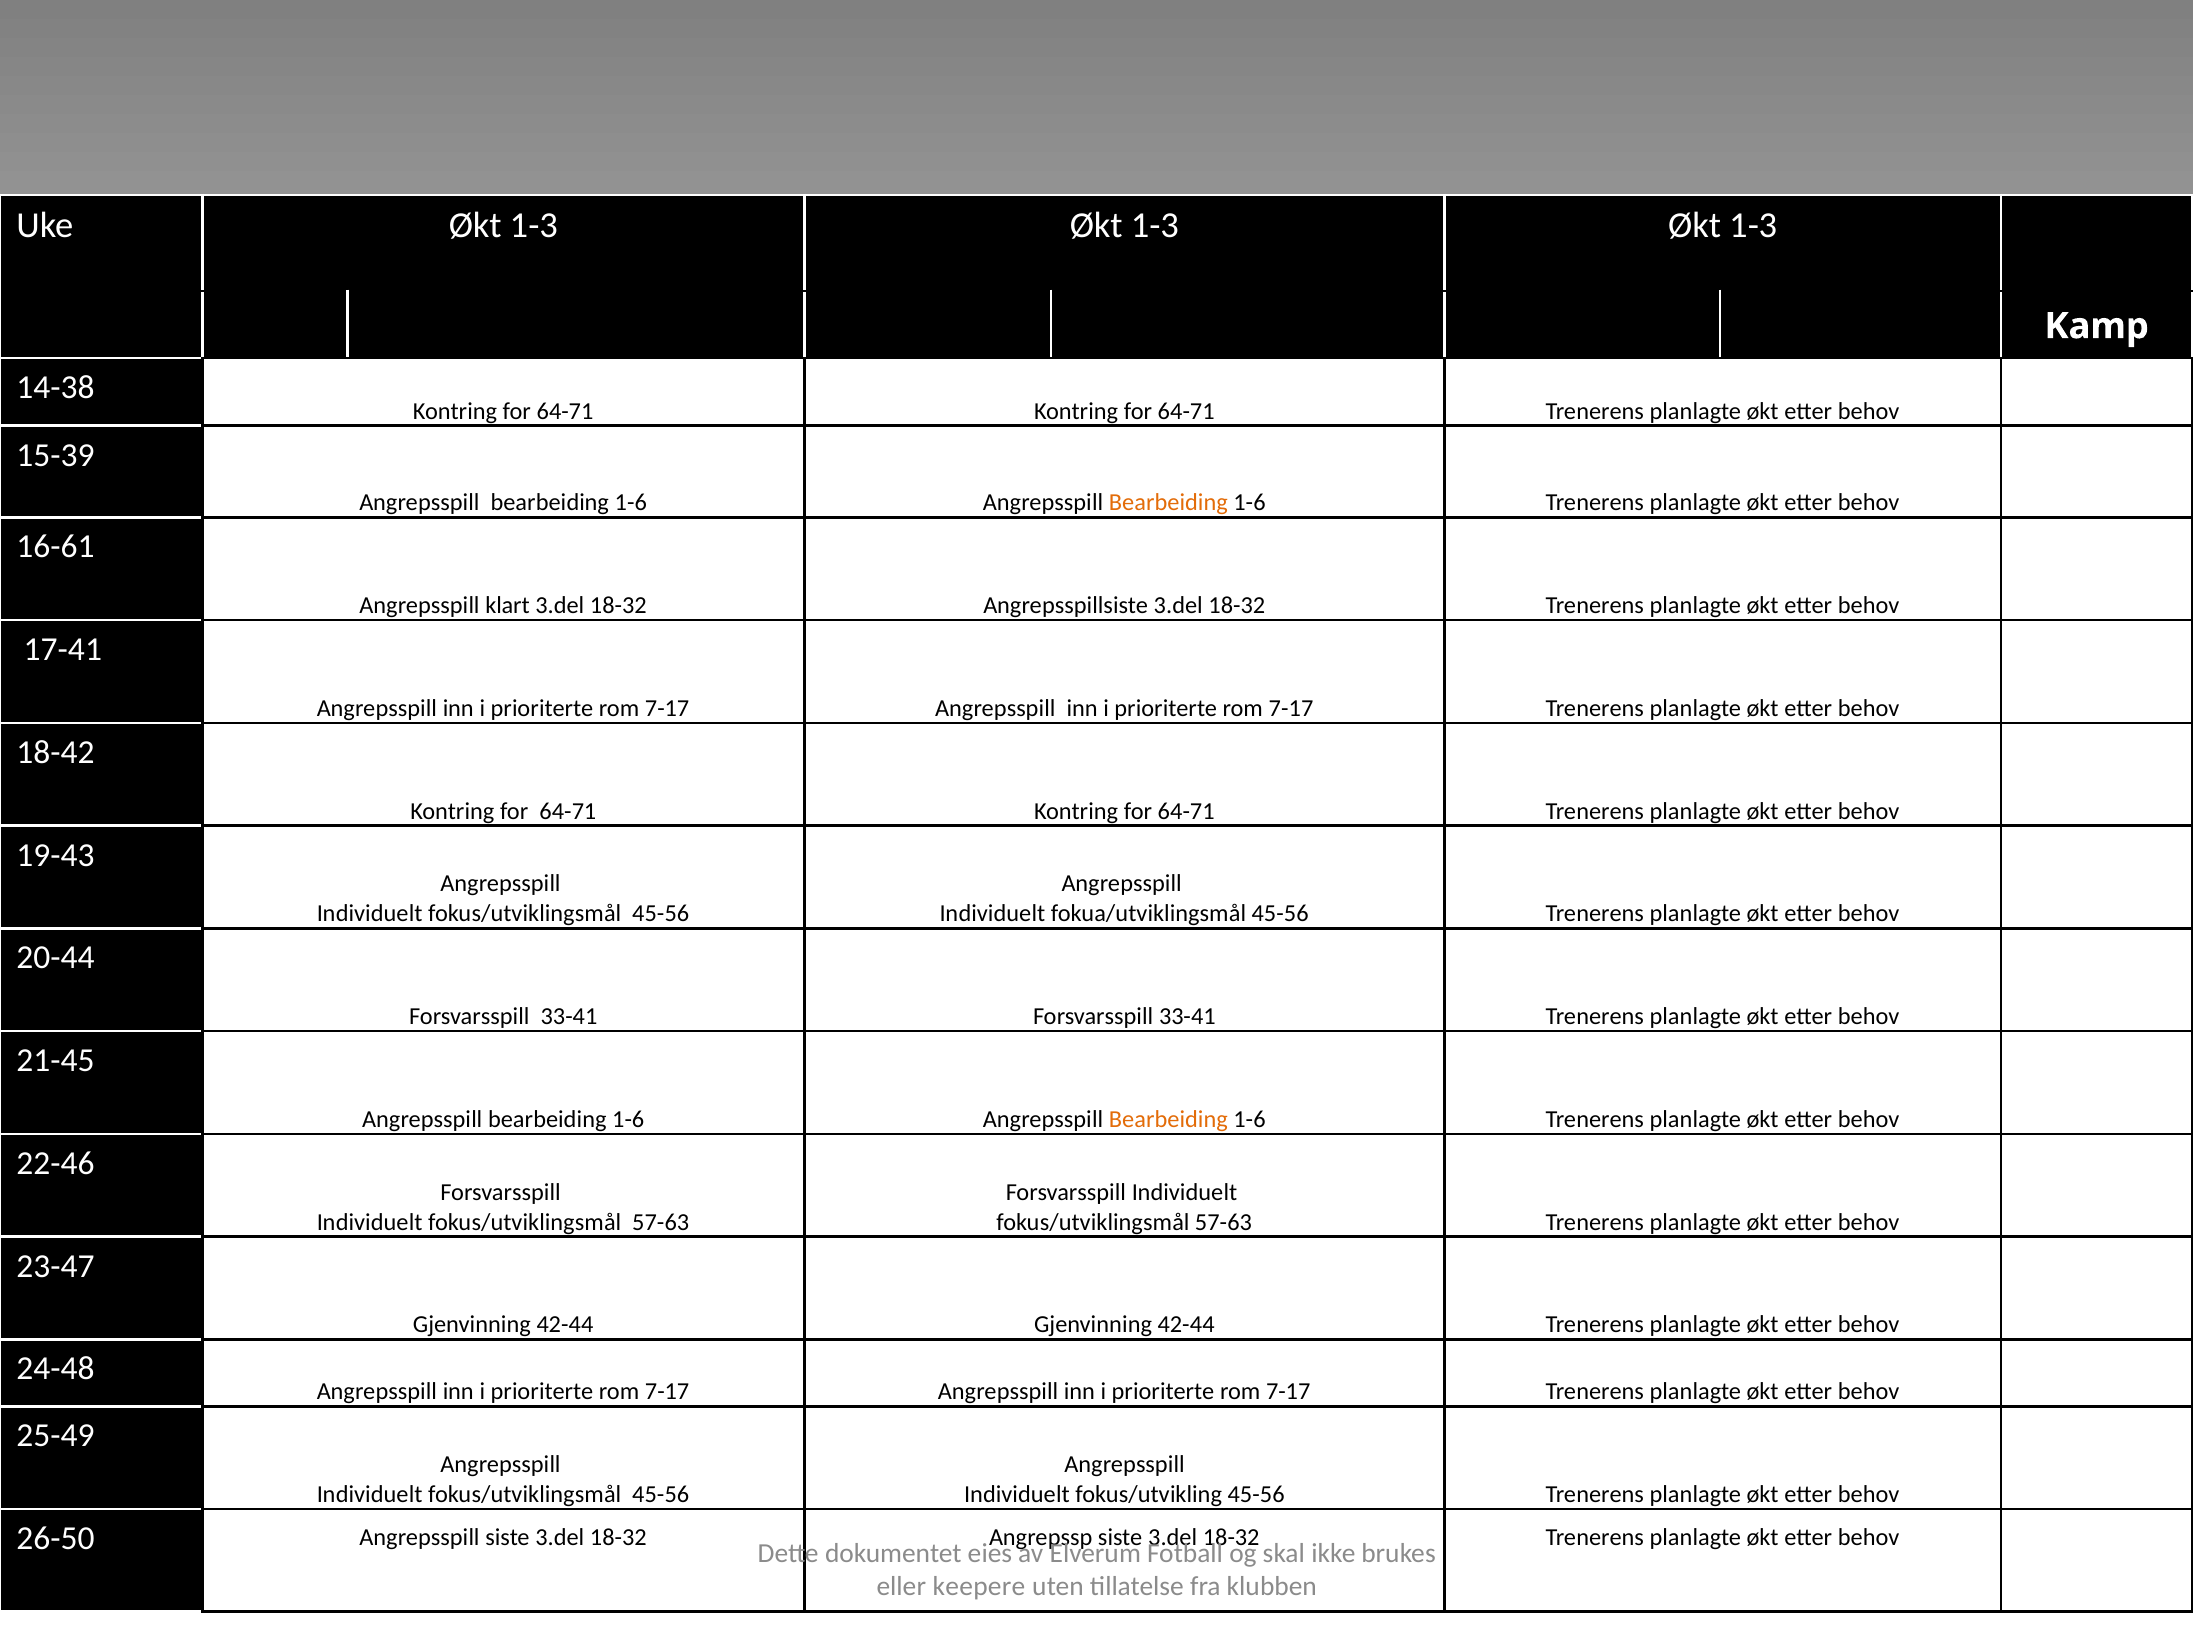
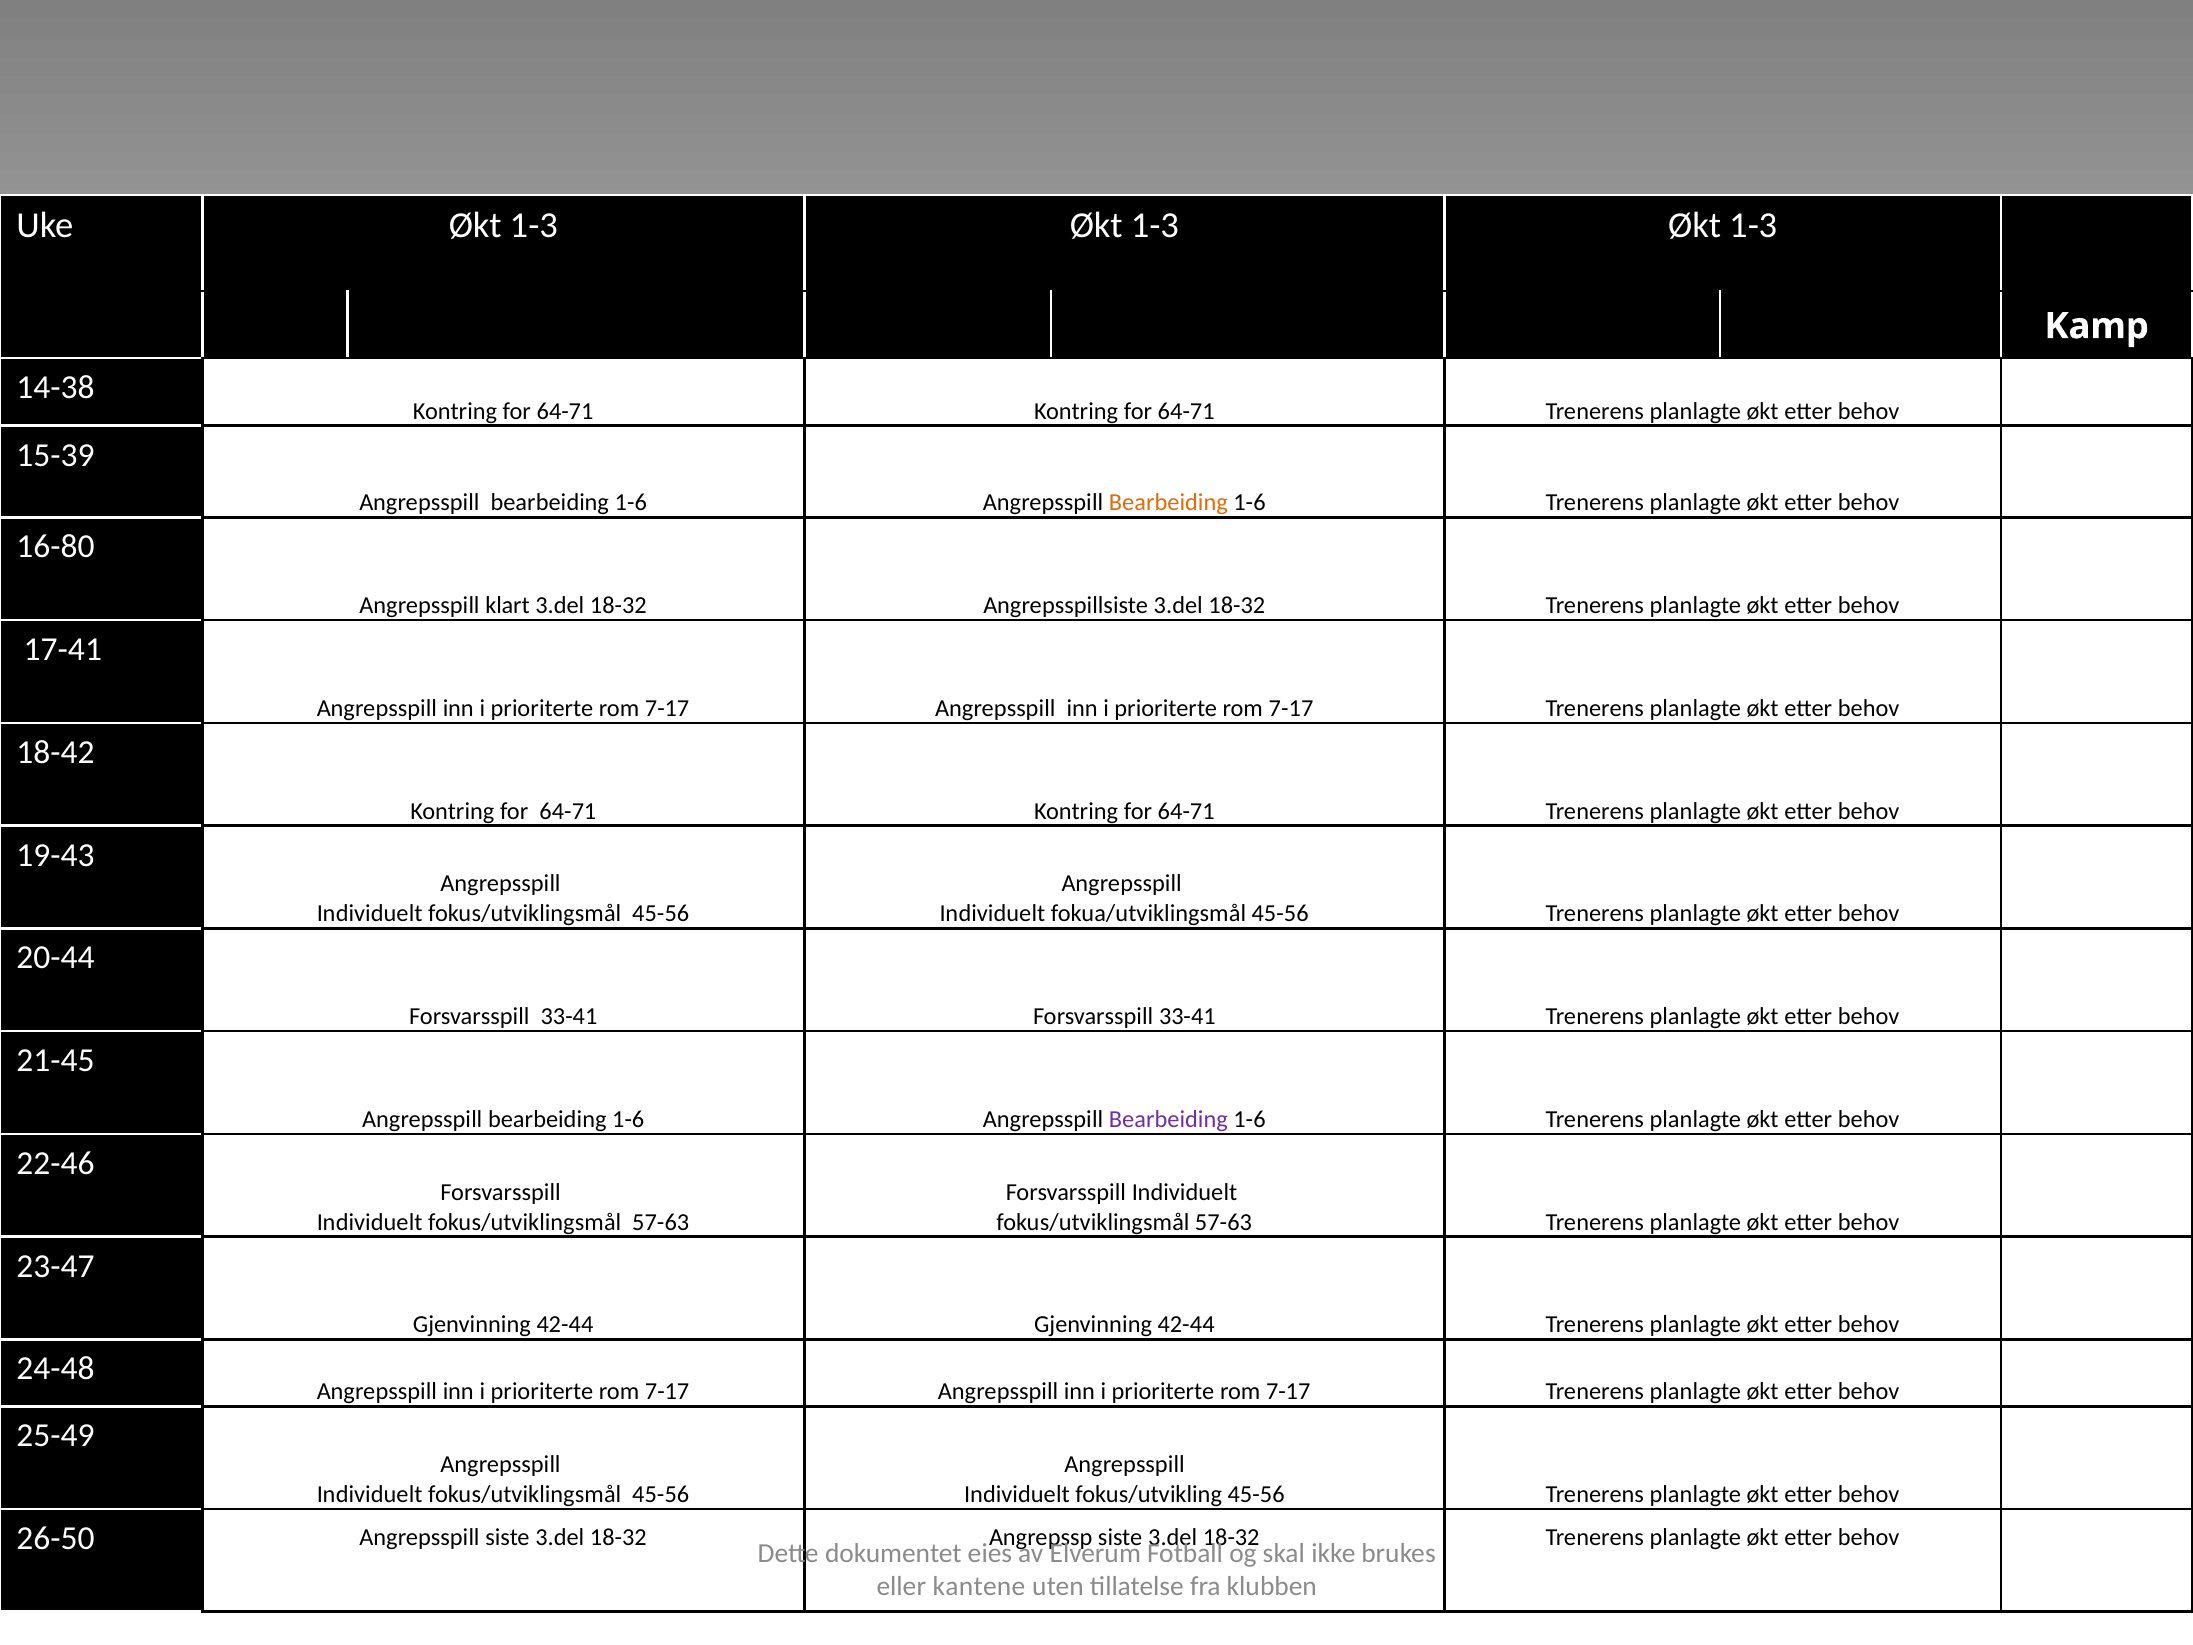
16-61: 16-61 -> 16-80
Bearbeiding at (1168, 1119) colour: orange -> purple
keepere: keepere -> kantene
